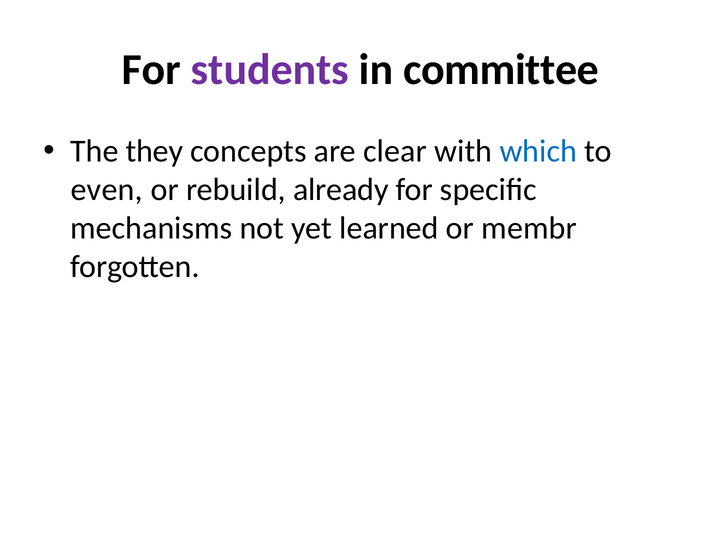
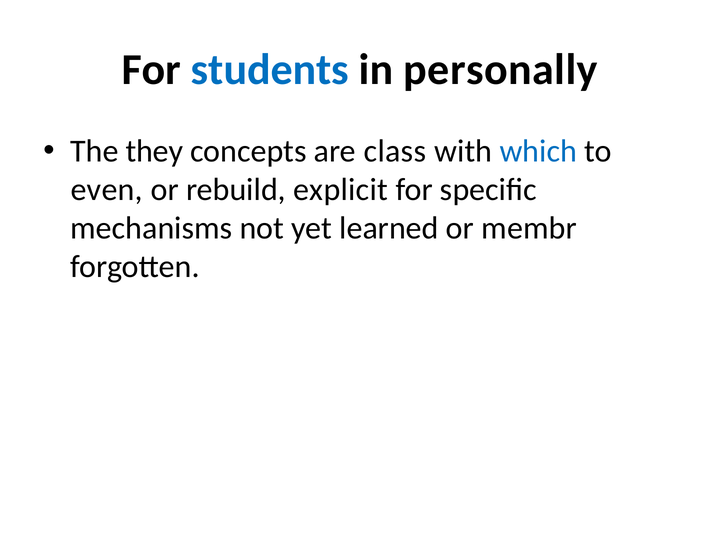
students colour: purple -> blue
committee: committee -> personally
clear: clear -> class
already: already -> explicit
